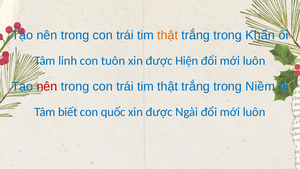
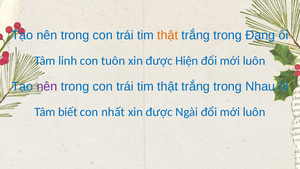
Khẩn: Khẩn -> Đang
nên at (47, 86) colour: red -> purple
Niềm: Niềm -> Nhau
quốc: quốc -> nhất
